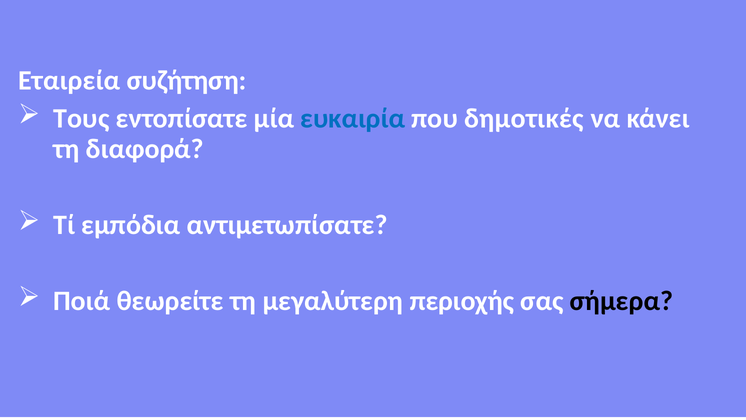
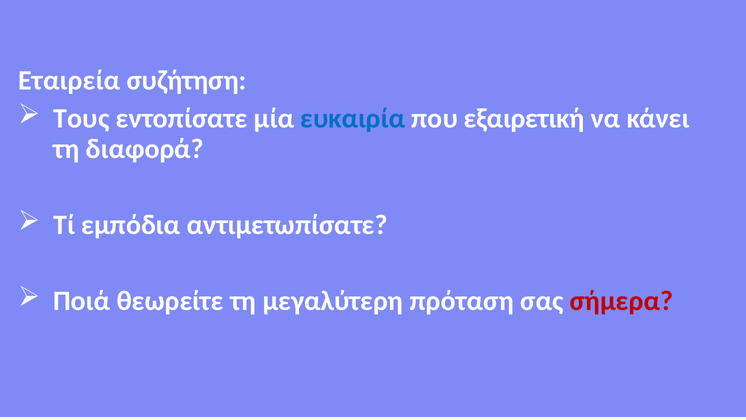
δημοτικές: δημοτικές -> εξαιρετική
περιοχής: περιοχής -> πρόταση
σήμερα colour: black -> red
